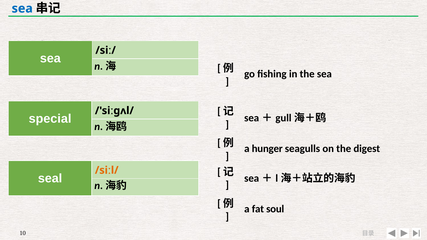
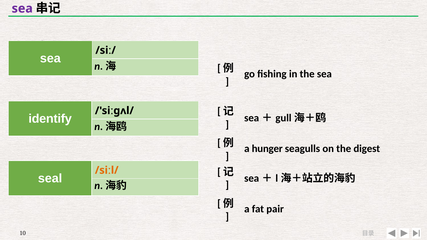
sea at (22, 8) colour: blue -> purple
special: special -> identify
soul: soul -> pair
